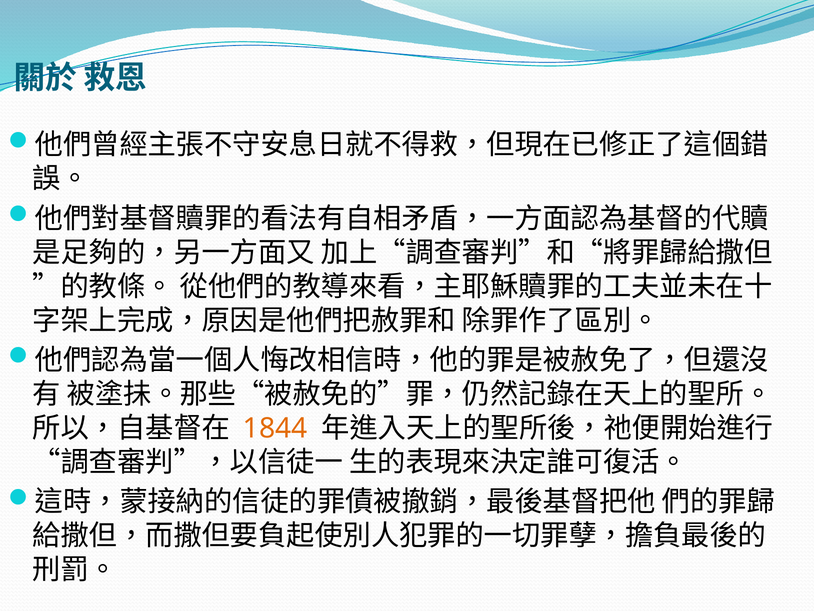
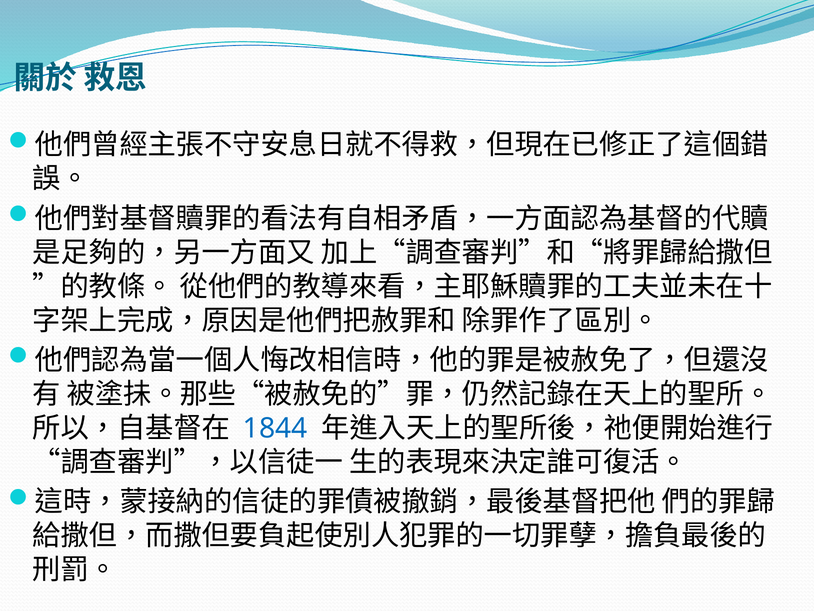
1844 colour: orange -> blue
